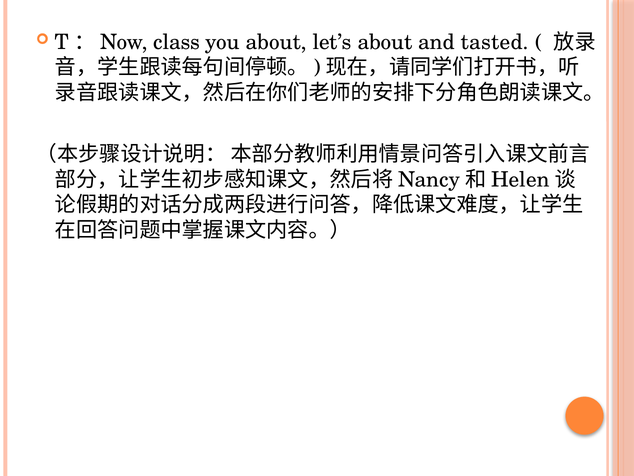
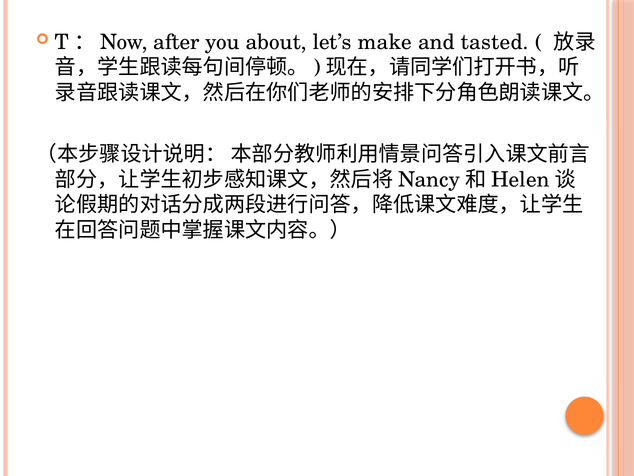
class: class -> after
let’s about: about -> make
